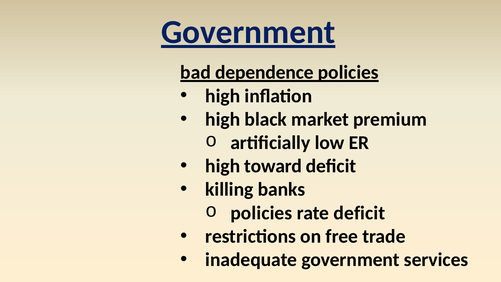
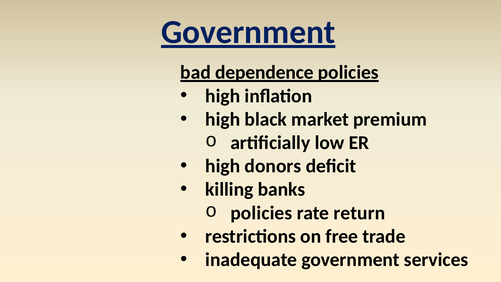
toward: toward -> donors
rate deficit: deficit -> return
